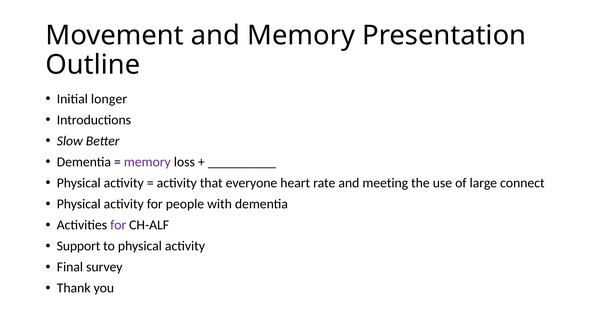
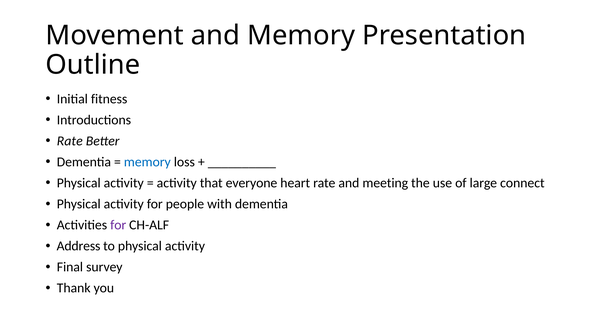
longer: longer -> fitness
Slow at (70, 141): Slow -> Rate
memory at (147, 162) colour: purple -> blue
Support: Support -> Address
